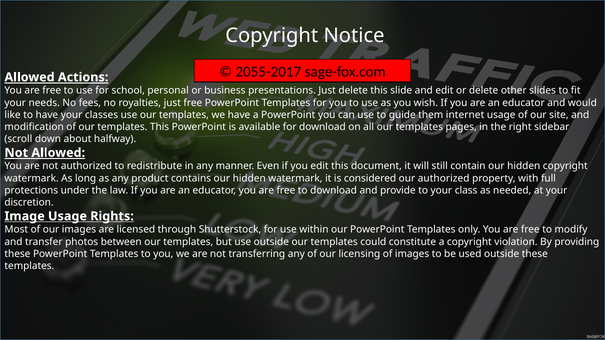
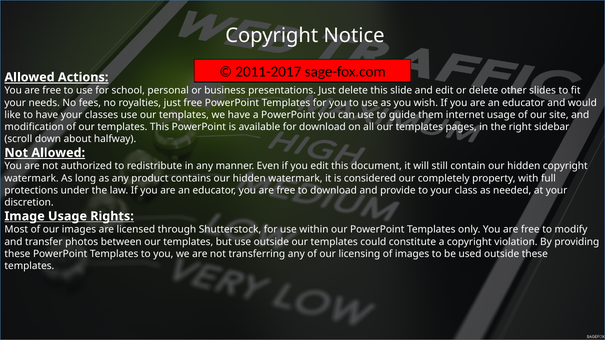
2055-2017: 2055-2017 -> 2011-2017
our authorized: authorized -> completely
